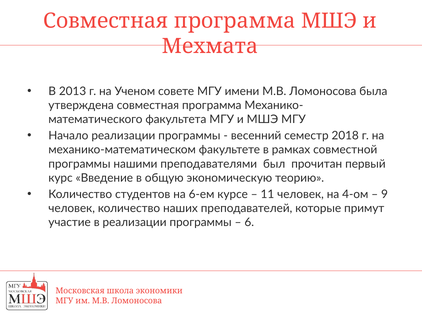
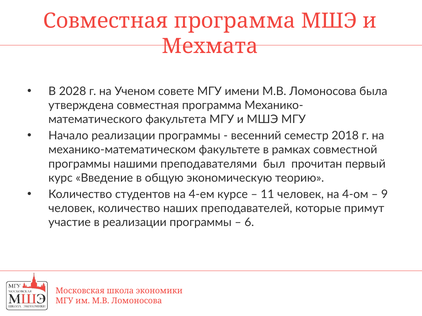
2013: 2013 -> 2028
6-ем: 6-ем -> 4-ем
